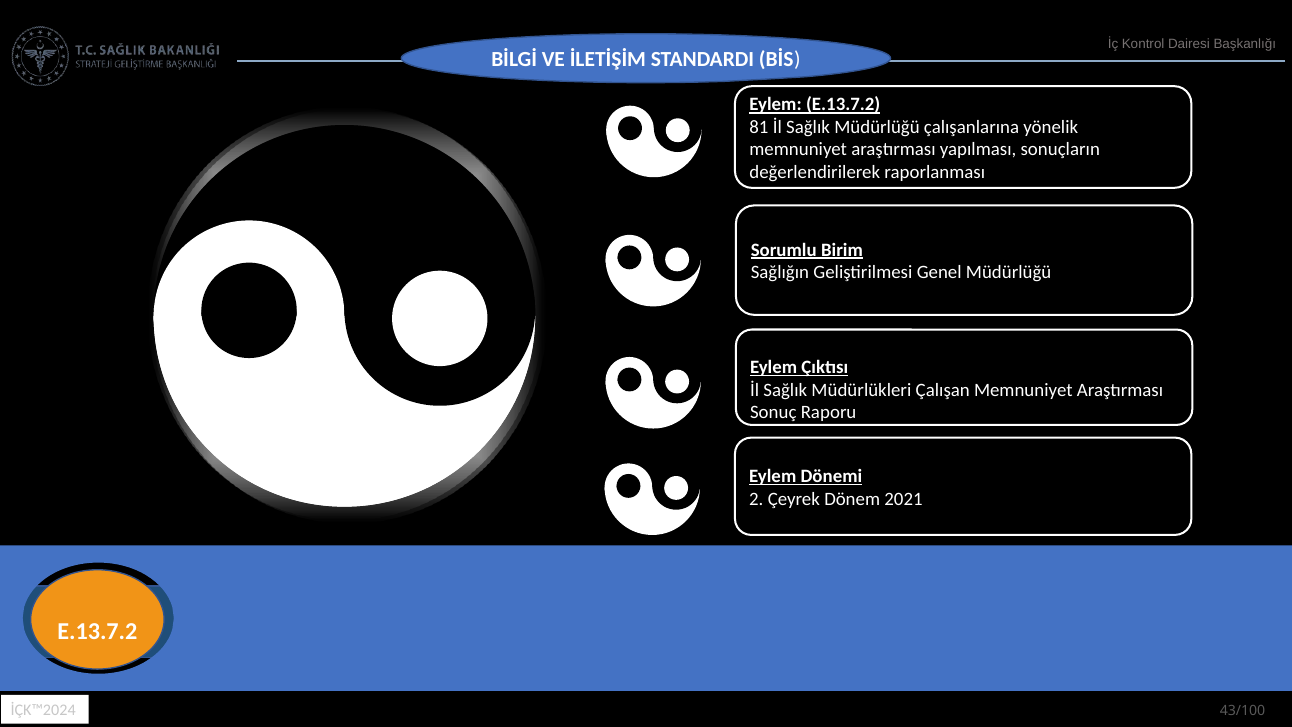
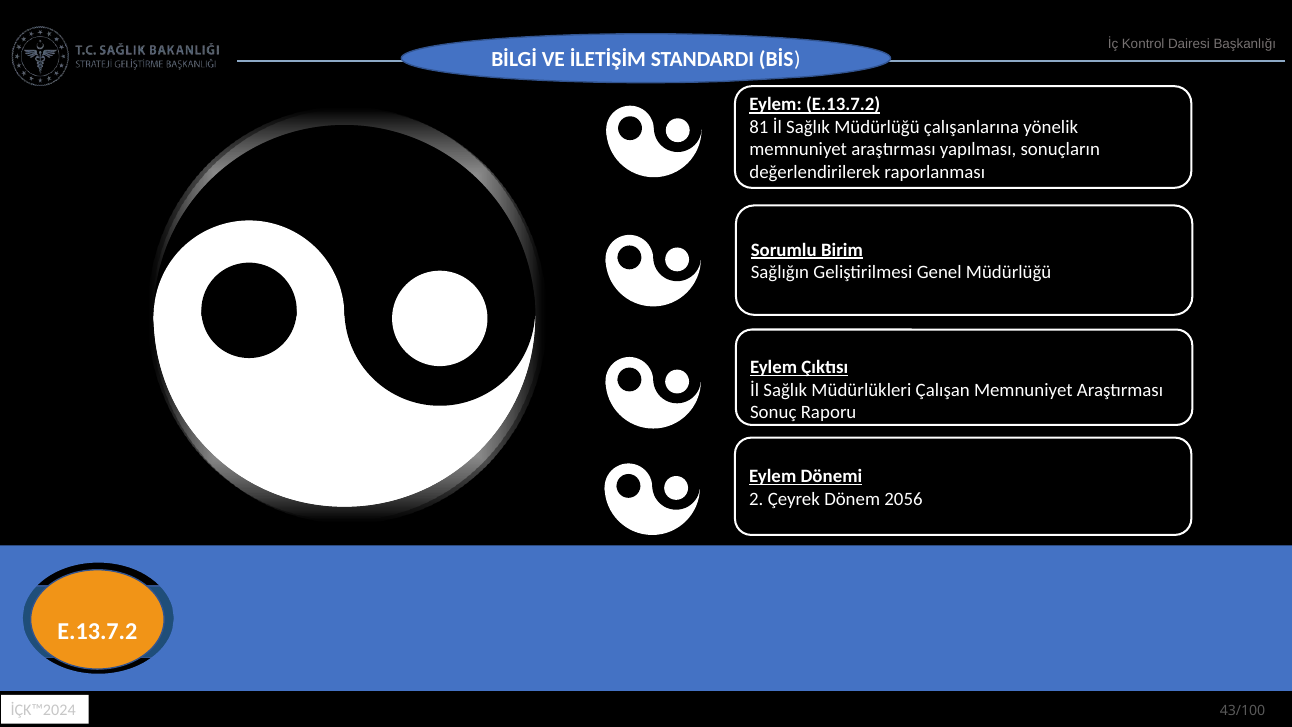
2021: 2021 -> 2056
